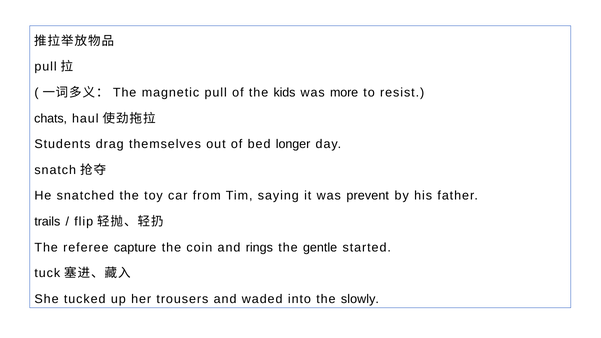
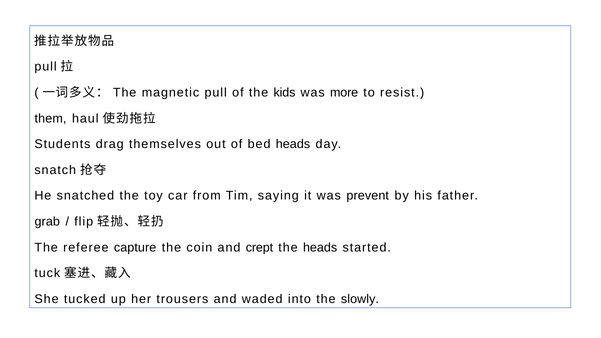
chats: chats -> them
bed longer: longer -> heads
trails: trails -> grab
rings: rings -> crept
the gentle: gentle -> heads
